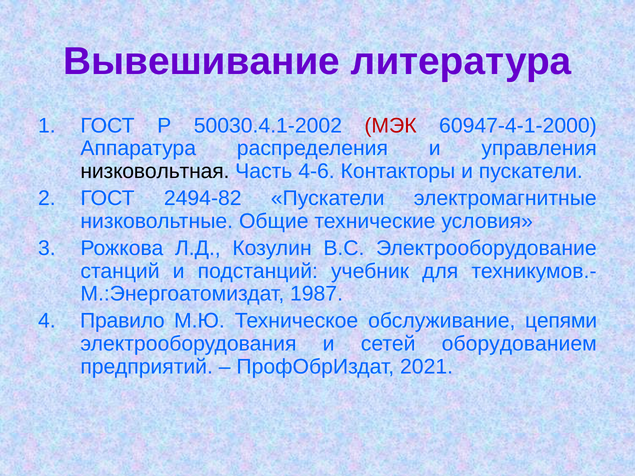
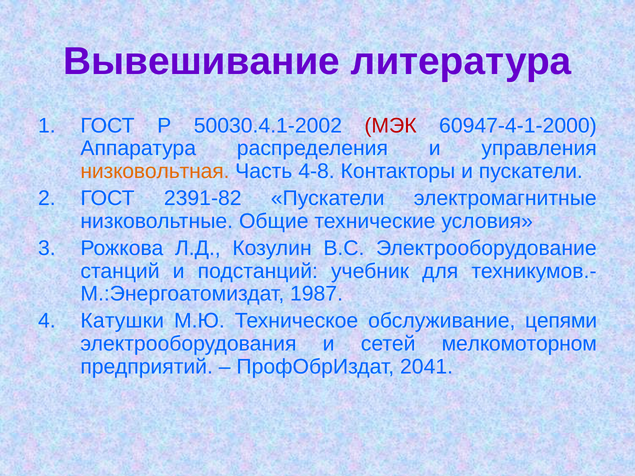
низковольтная colour: black -> orange
4-6: 4-6 -> 4-8
2494-82: 2494-82 -> 2391-82
Правило: Правило -> Катушки
оборудованием: оборудованием -> мелкомоторном
2021: 2021 -> 2041
